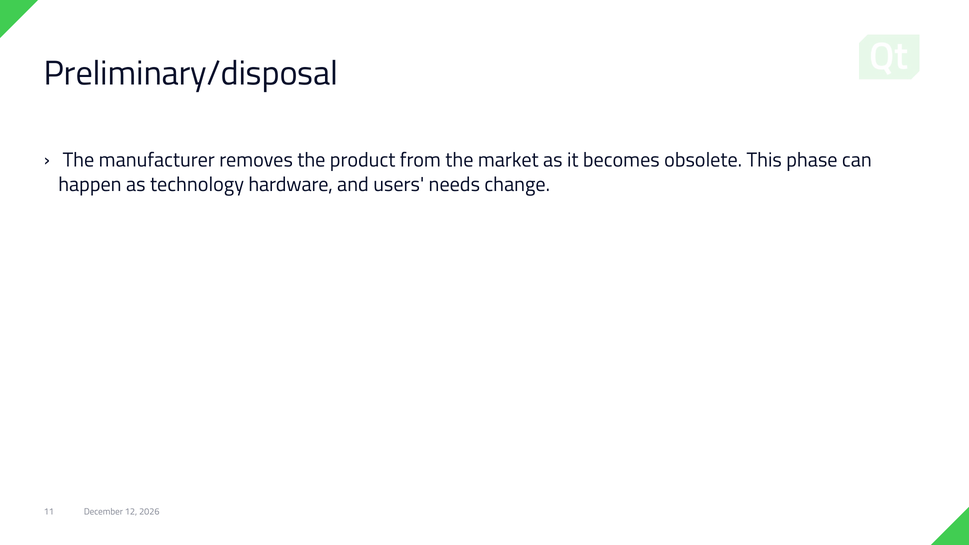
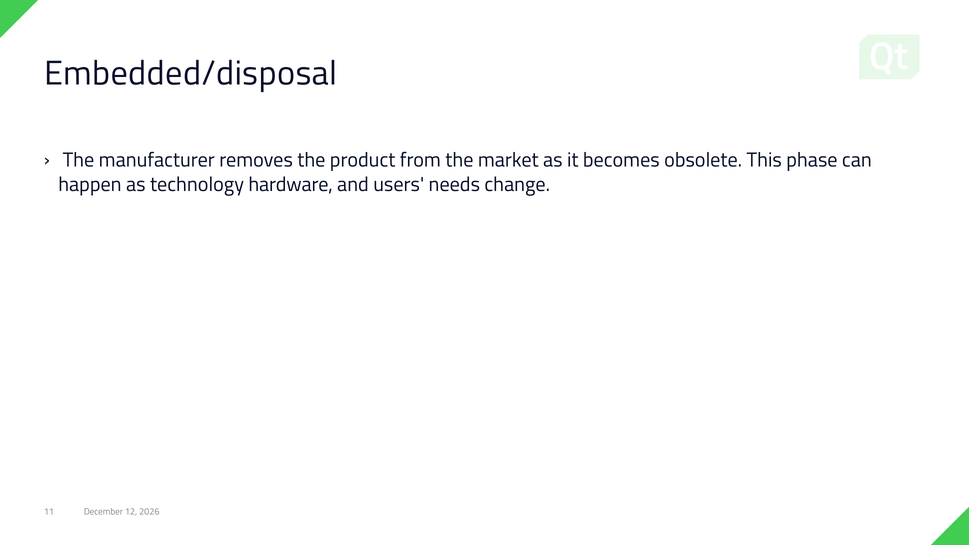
Preliminary/disposal: Preliminary/disposal -> Embedded/disposal
